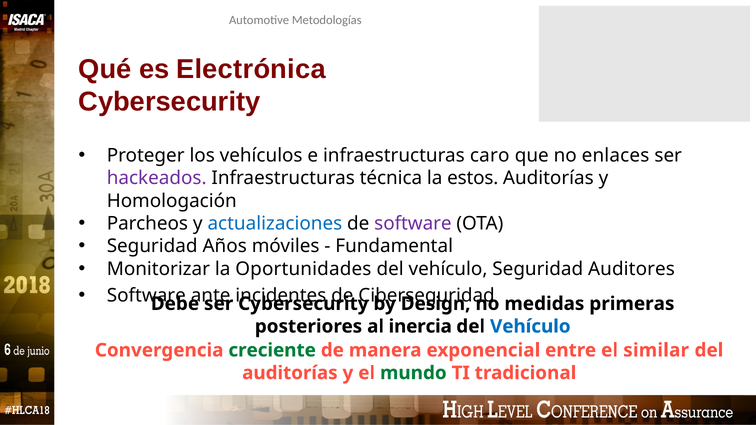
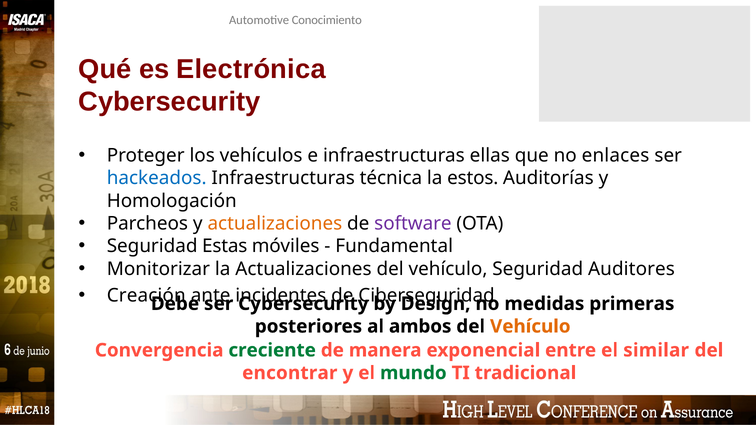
Metodologías: Metodologías -> Conocimiento
caro: caro -> ellas
hackeados colour: purple -> blue
actualizaciones at (275, 224) colour: blue -> orange
Años: Años -> Estas
la Oportunidades: Oportunidades -> Actualizaciones
Software at (146, 296): Software -> Creación
inercia: inercia -> ambos
Vehículo at (530, 327) colour: blue -> orange
auditorías at (290, 373): auditorías -> encontrar
